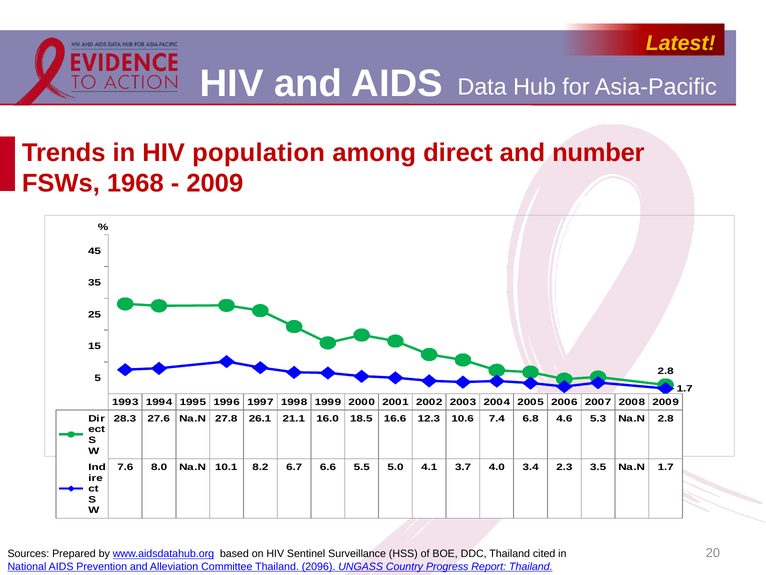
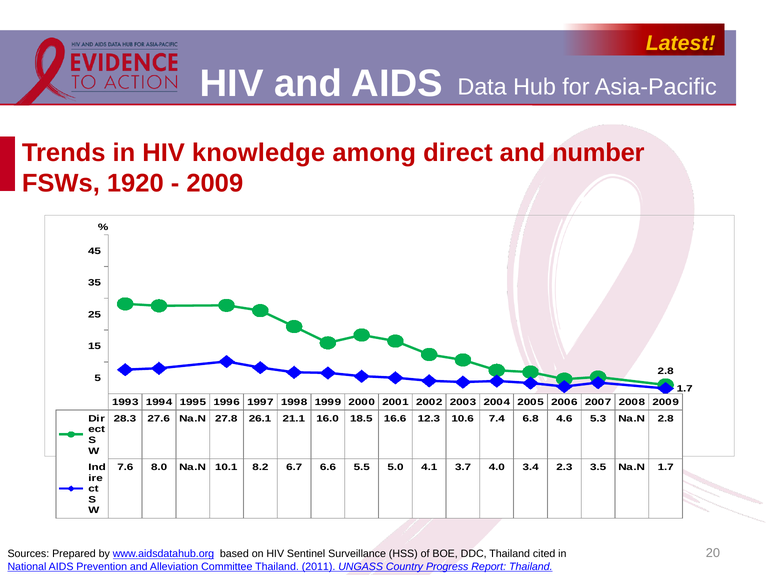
population: population -> knowledge
1968: 1968 -> 1920
2096: 2096 -> 2011
